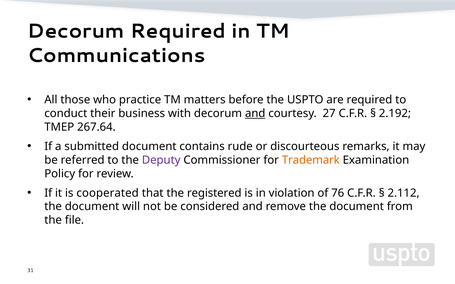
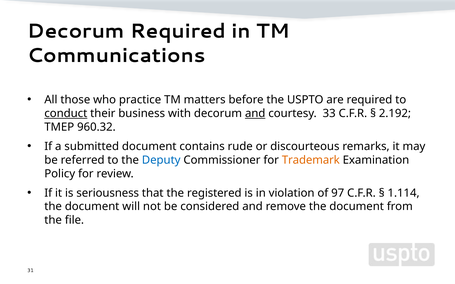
conduct underline: none -> present
27: 27 -> 33
267.64: 267.64 -> 960.32
Deputy colour: purple -> blue
cooperated: cooperated -> seriousness
76: 76 -> 97
2.112: 2.112 -> 1.114
